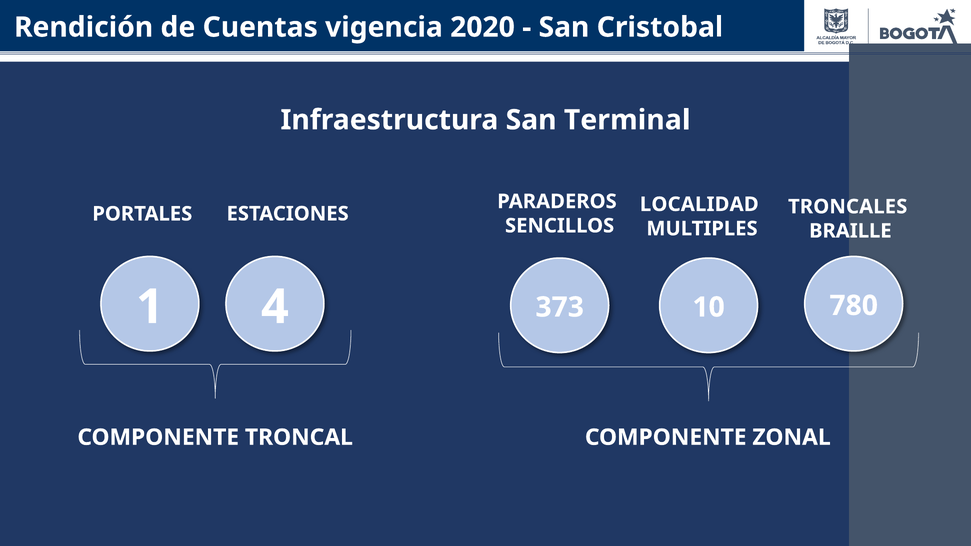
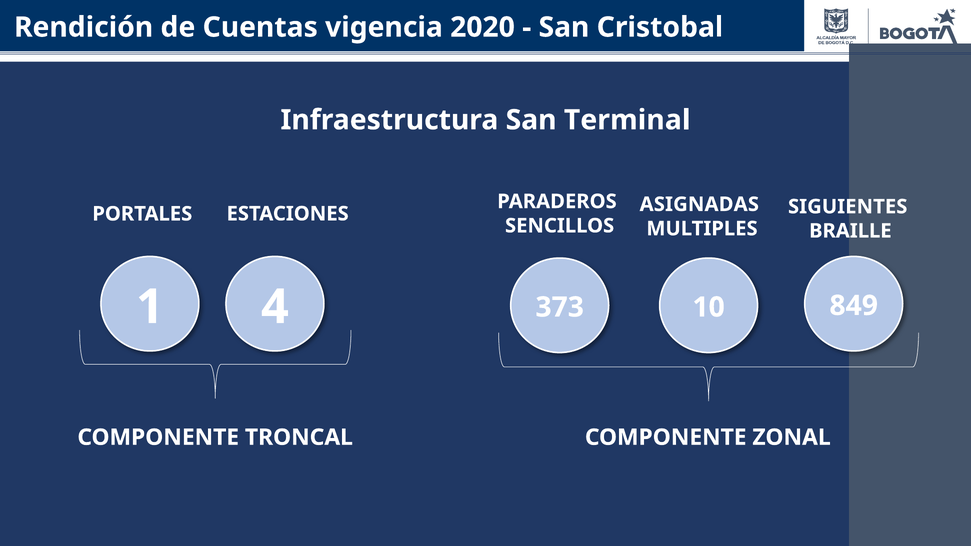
LOCALIDAD: LOCALIDAD -> ASIGNADAS
TRONCALES: TRONCALES -> SIGUIENTES
780: 780 -> 849
